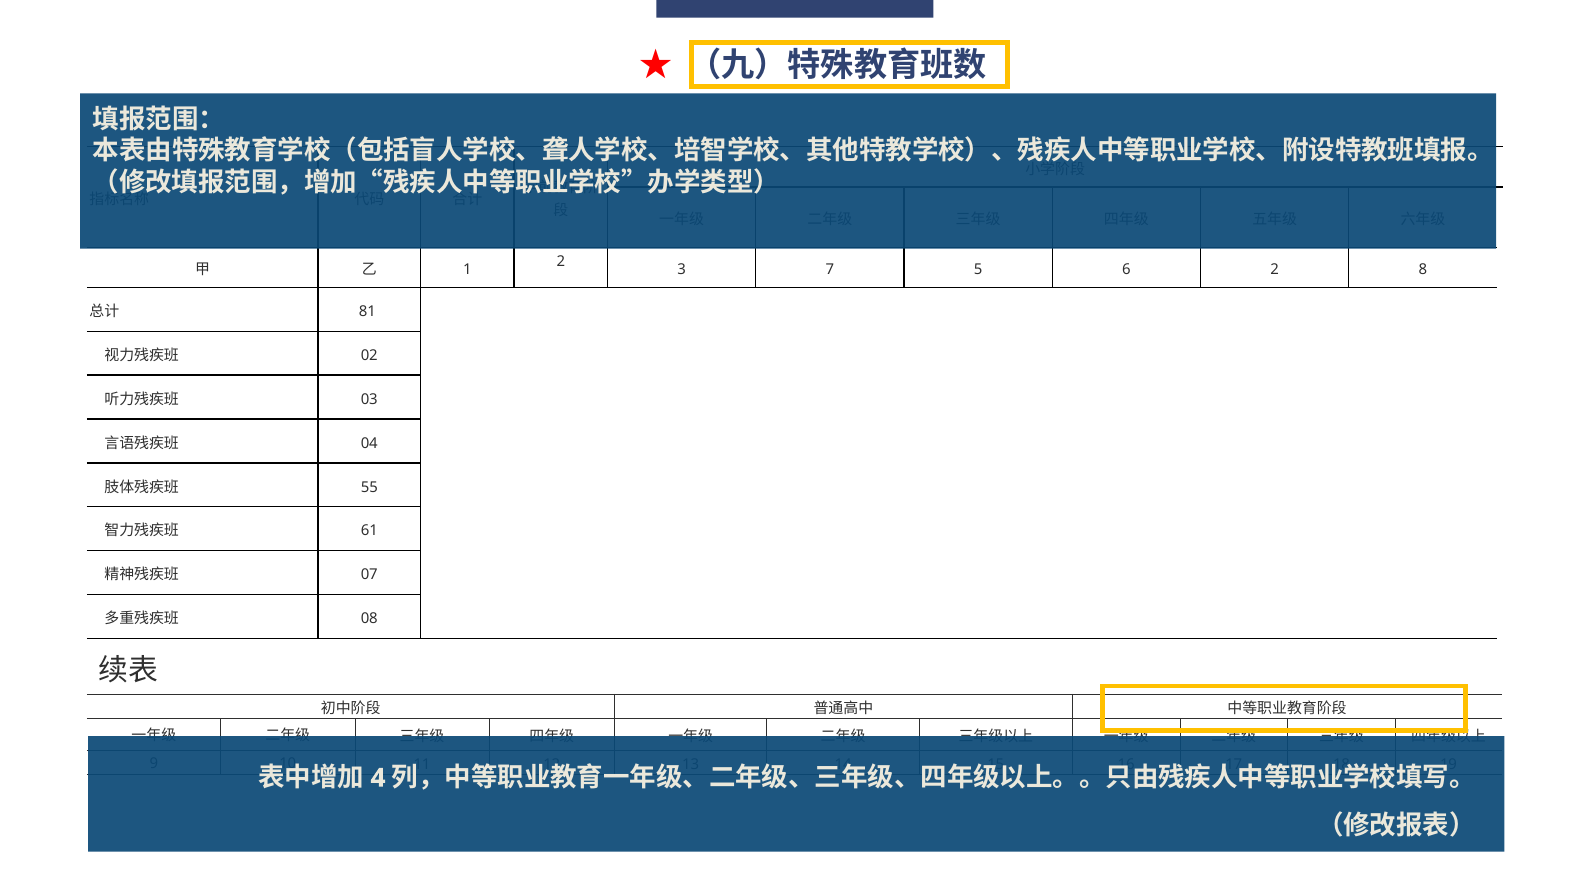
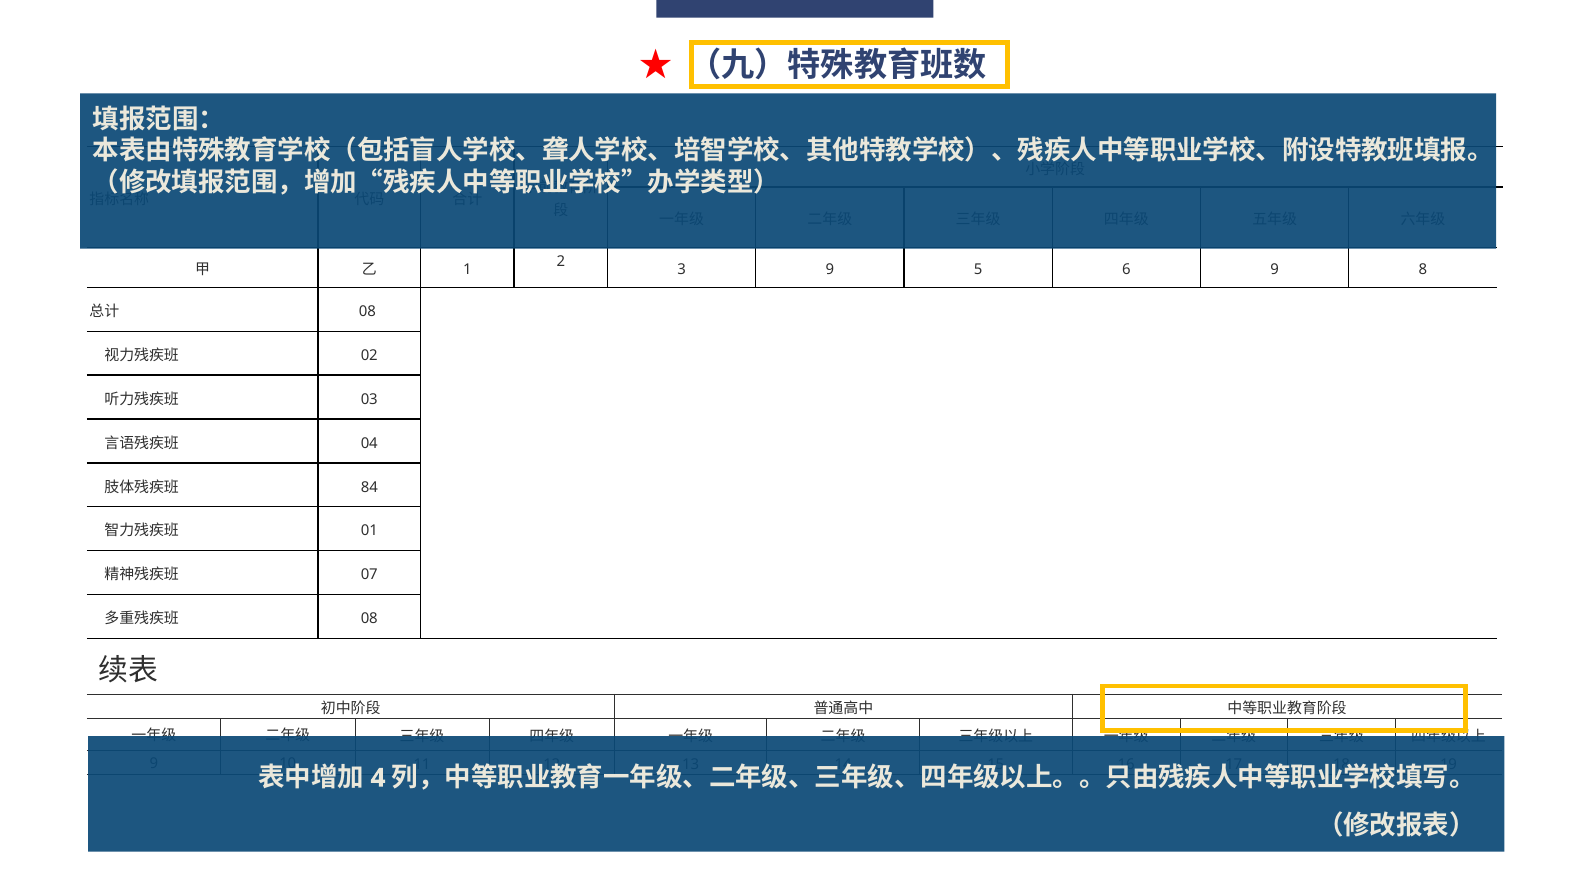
3 7: 7 -> 9
6 2: 2 -> 9
81 at (367, 312): 81 -> 08
55: 55 -> 84
61: 61 -> 01
